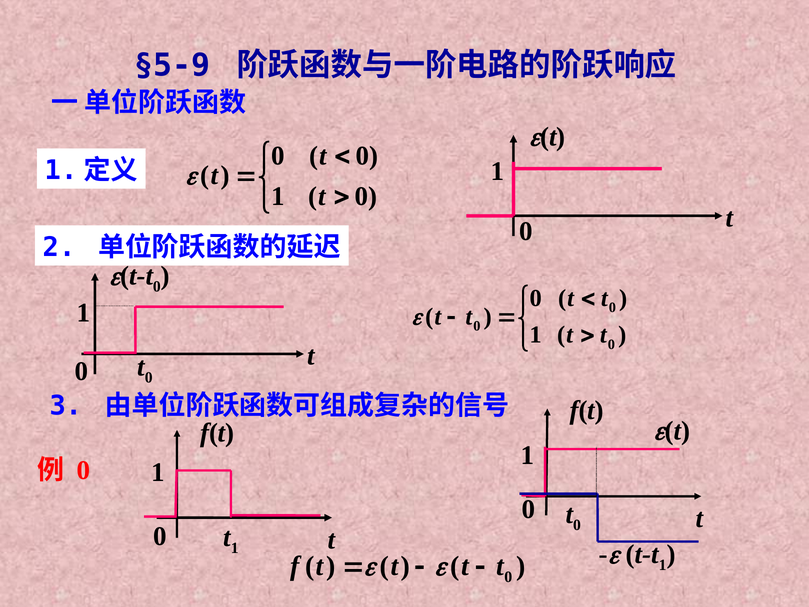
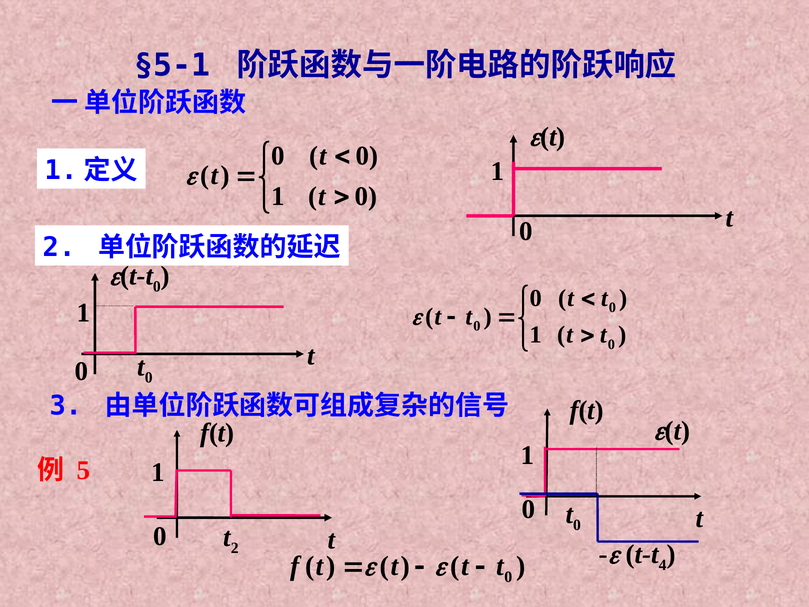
§5-9: §5-9 -> §5-1
0 at (83, 470): 0 -> 5
t 1: 1 -> 2
1 at (663, 565): 1 -> 4
